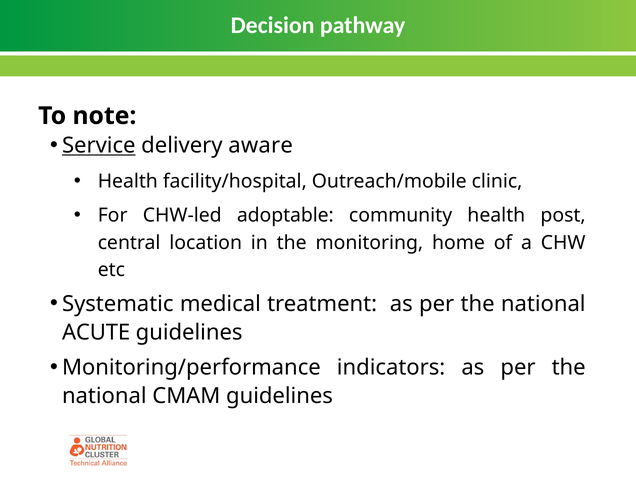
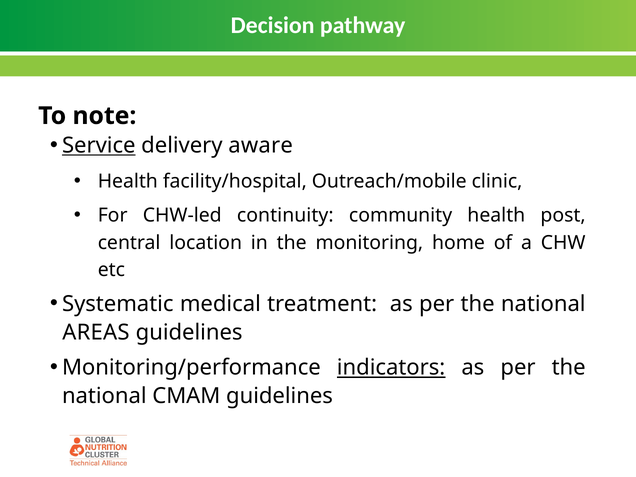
adoptable: adoptable -> continuity
ACUTE: ACUTE -> AREAS
indicators underline: none -> present
